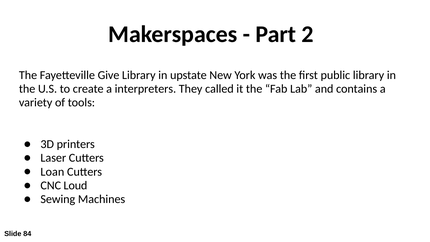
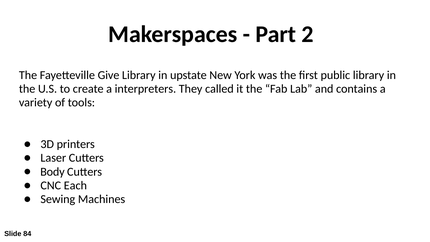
Loan: Loan -> Body
Loud: Loud -> Each
